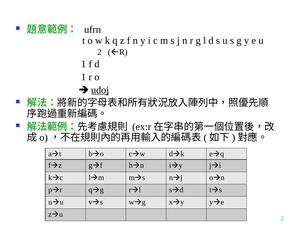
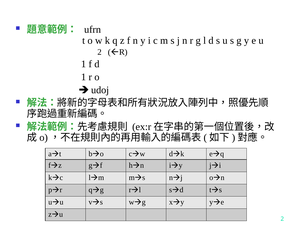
udoj underline: present -> none
